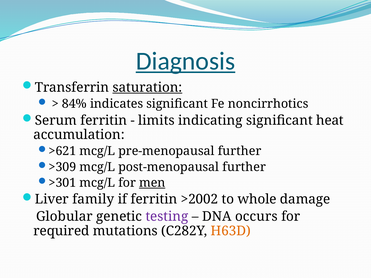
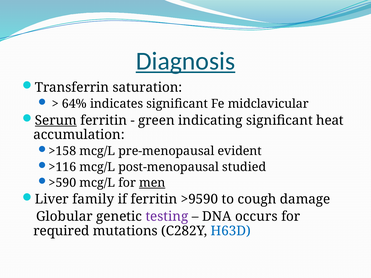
saturation underline: present -> none
84%: 84% -> 64%
noncirrhotics: noncirrhotics -> midclavicular
Serum underline: none -> present
limits: limits -> green
>621: >621 -> >158
pre-menopausal further: further -> evident
>309: >309 -> >116
post-menopausal further: further -> studied
>301: >301 -> >590
>2002: >2002 -> >9590
whole: whole -> cough
H63D colour: orange -> blue
